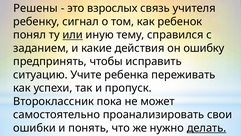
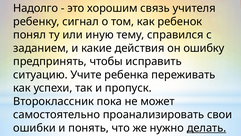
Решены: Решены -> Надолго
взрослых: взрослых -> хорошим
или underline: present -> none
